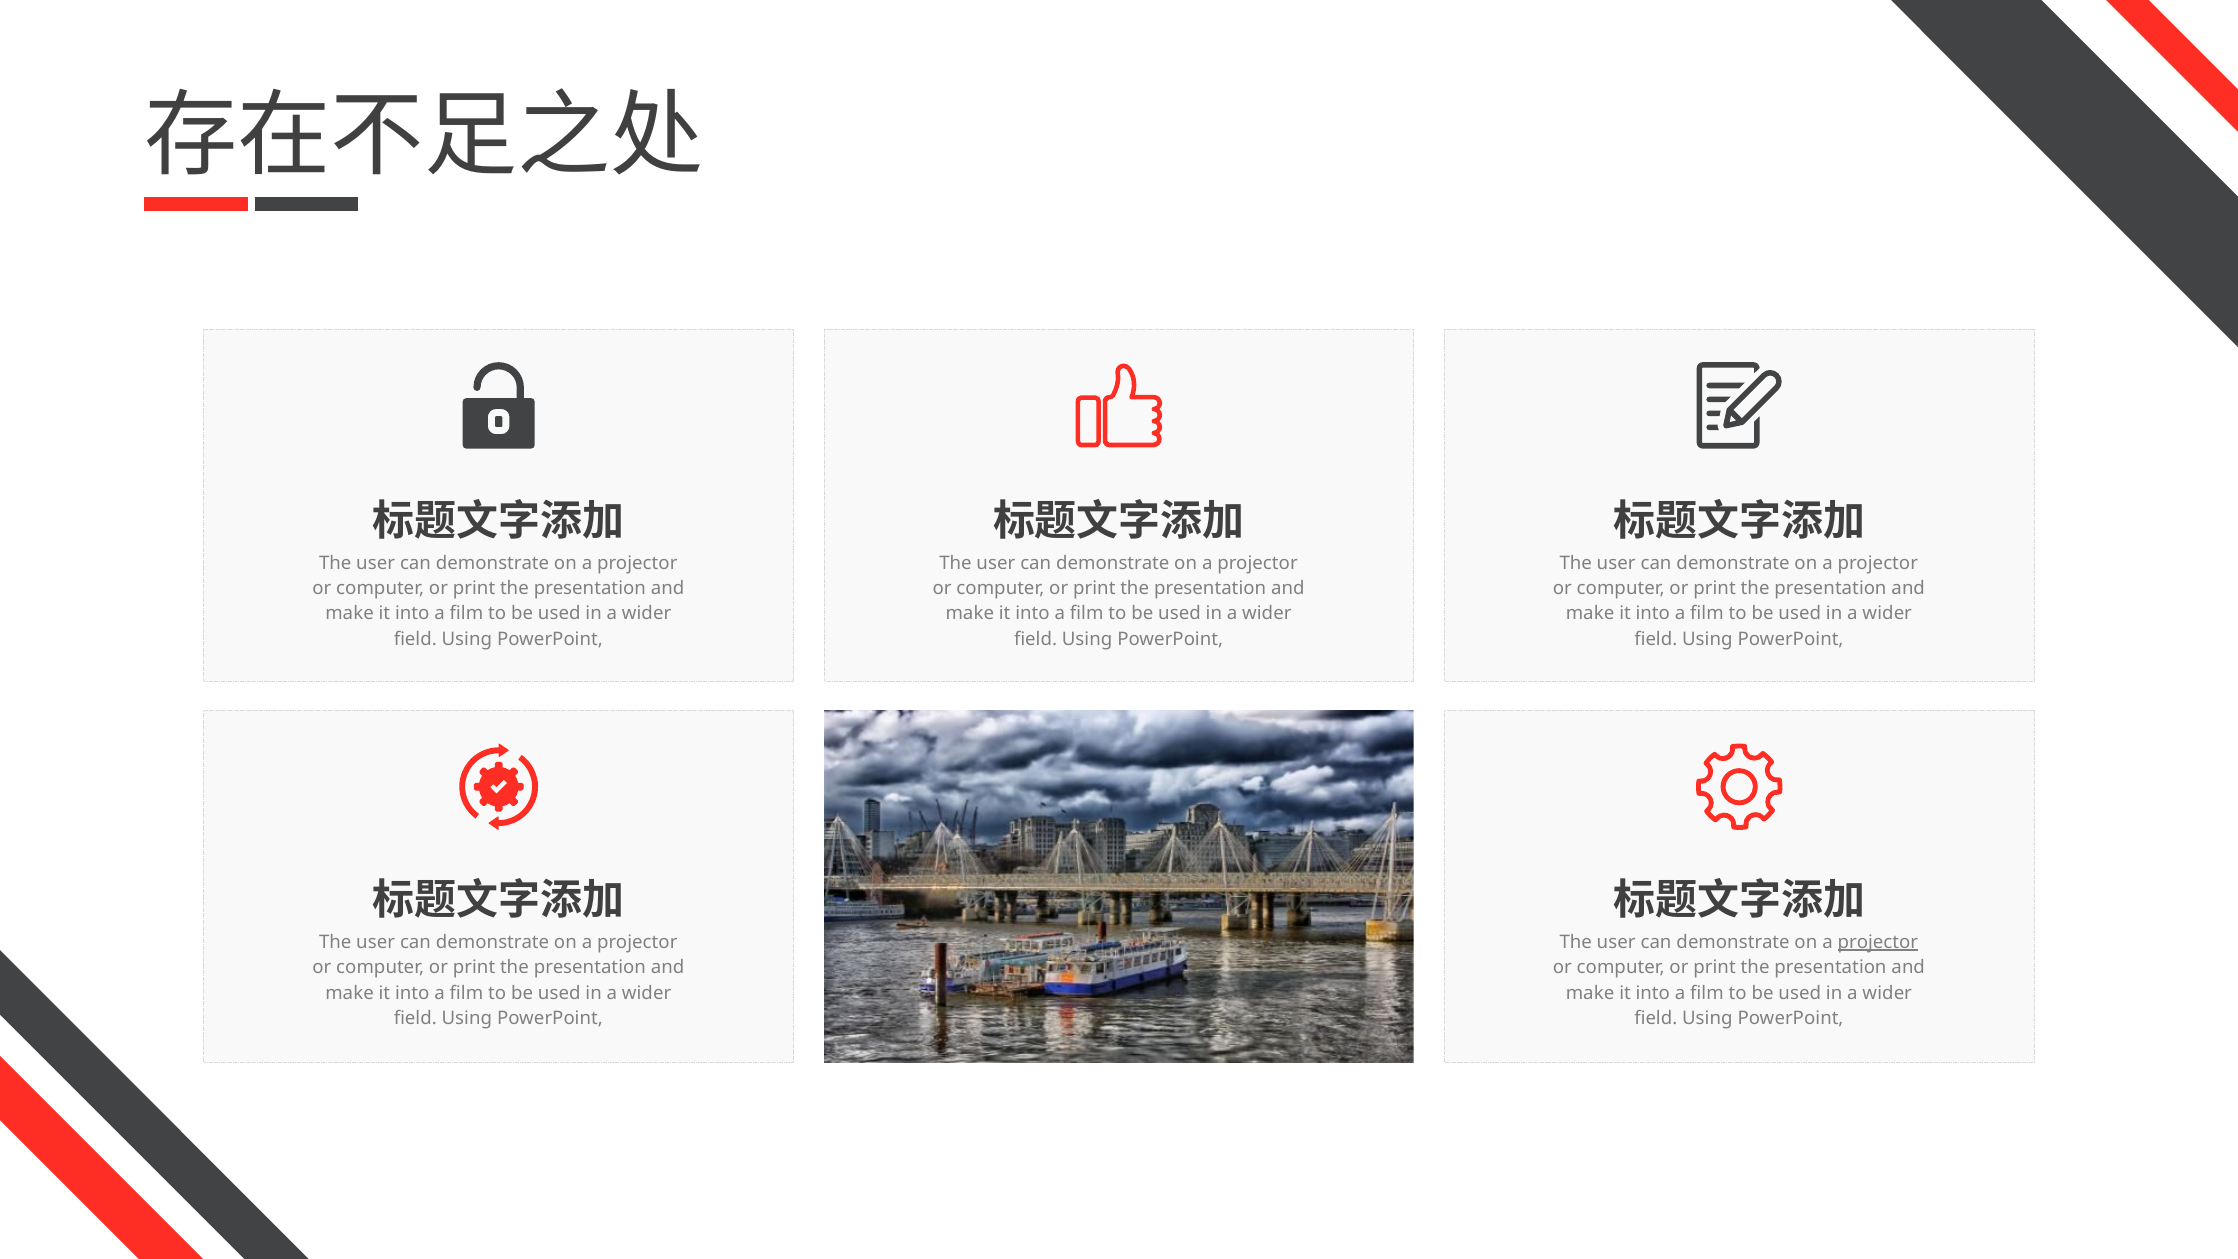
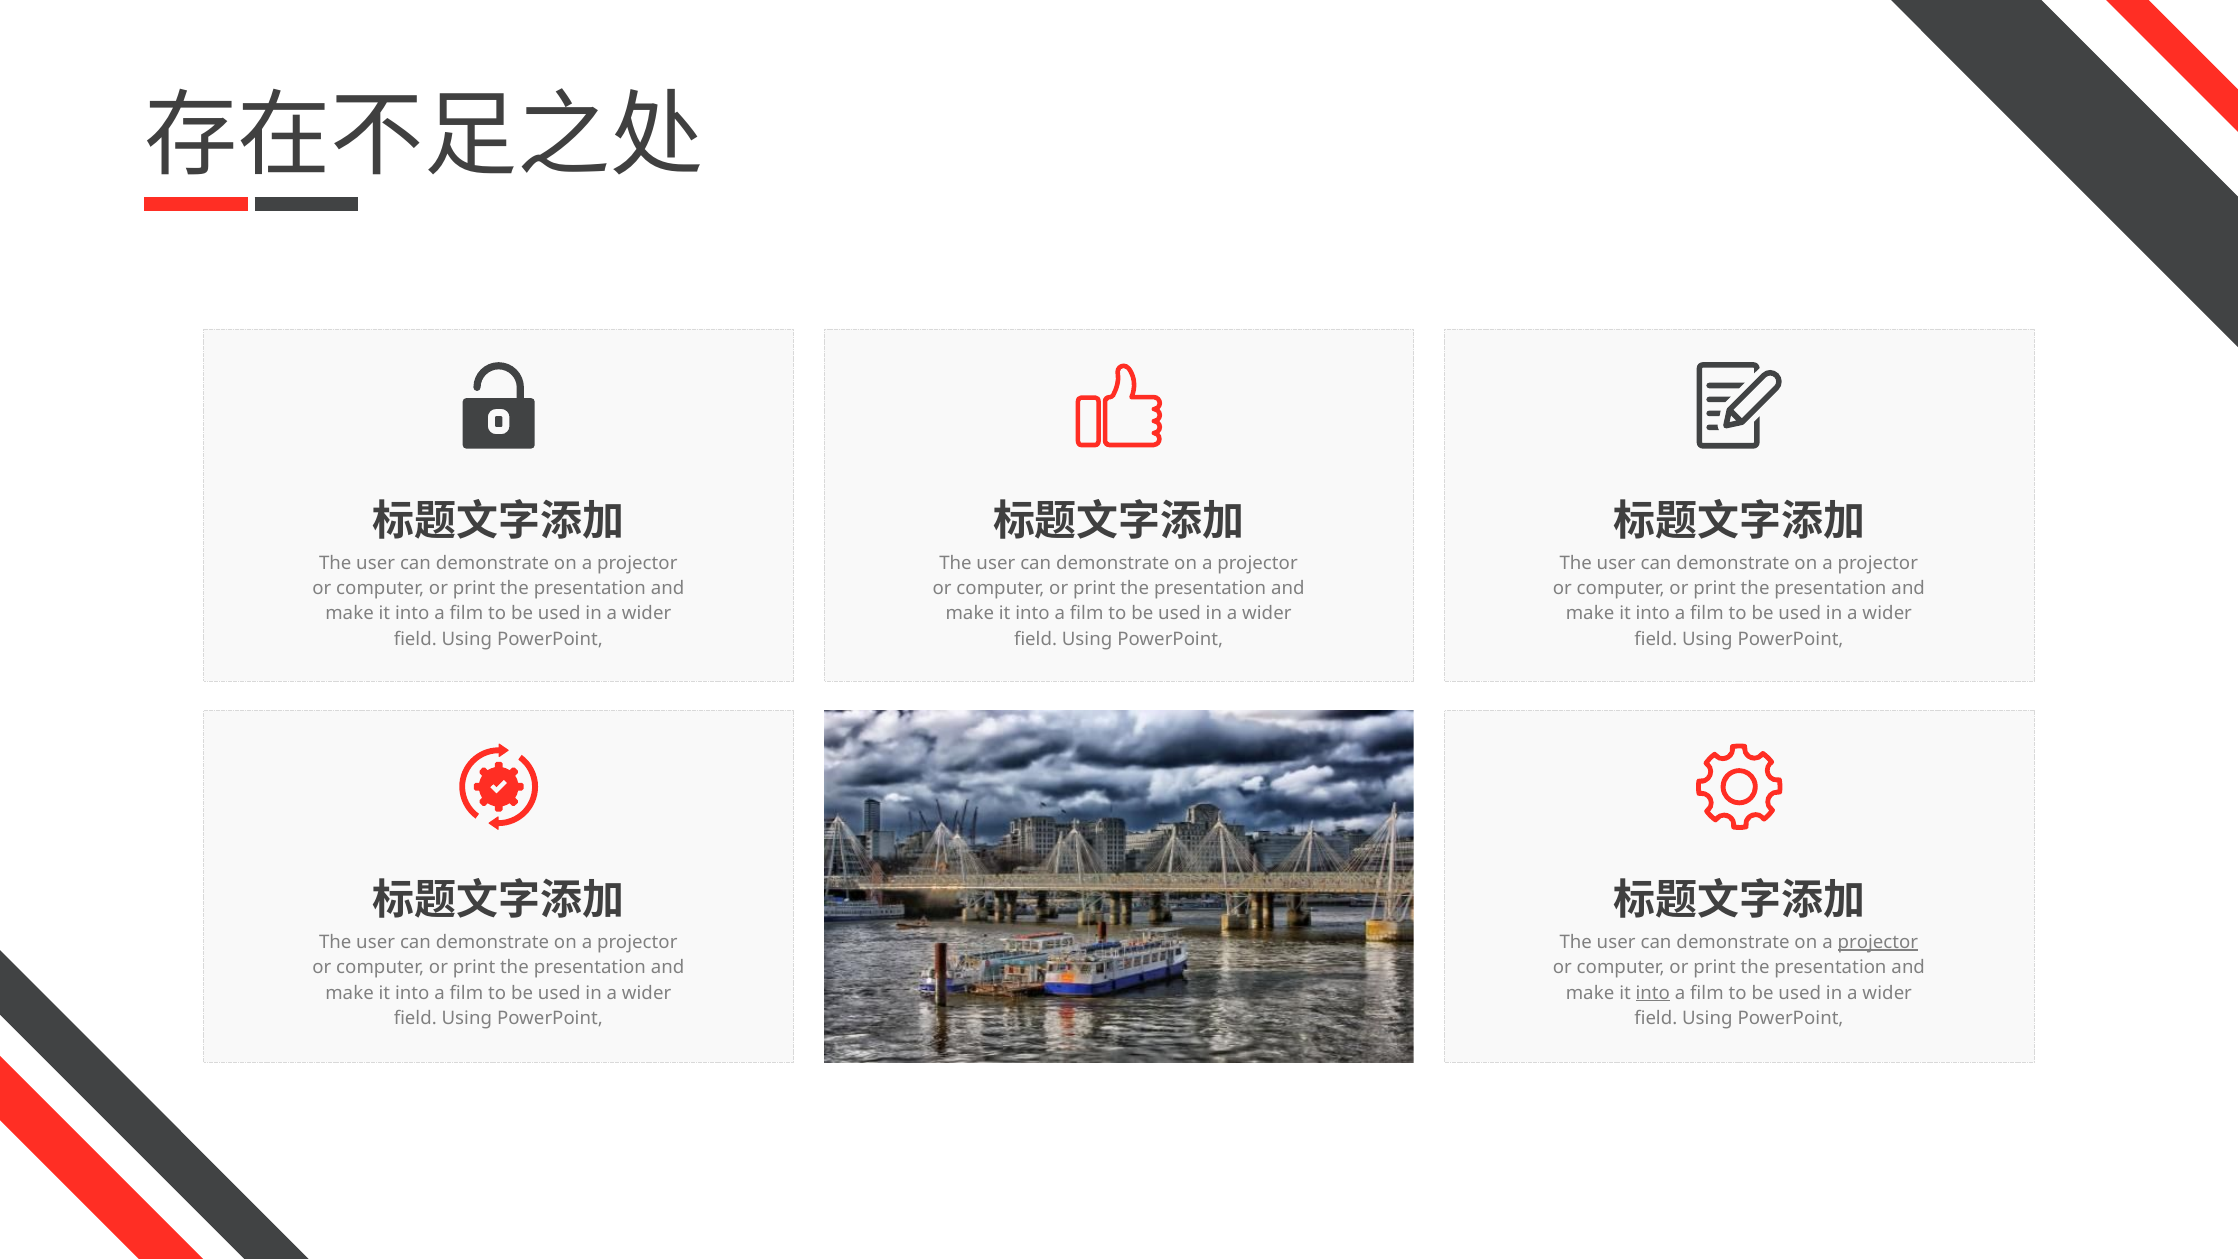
into at (1653, 993) underline: none -> present
